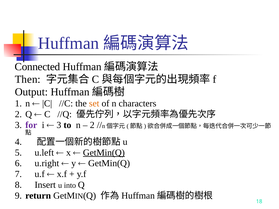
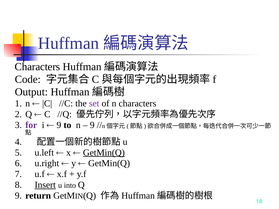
Connected at (37, 67): Connected -> Characters
Then: Then -> Code
set colour: orange -> purple
3 at (59, 125): 3 -> 9
2 at (92, 125): 2 -> 9
Insert underline: none -> present
